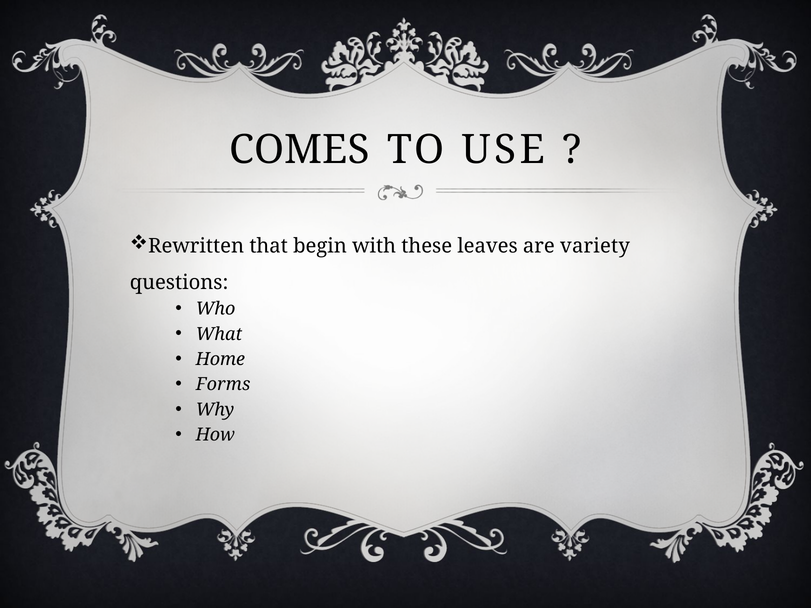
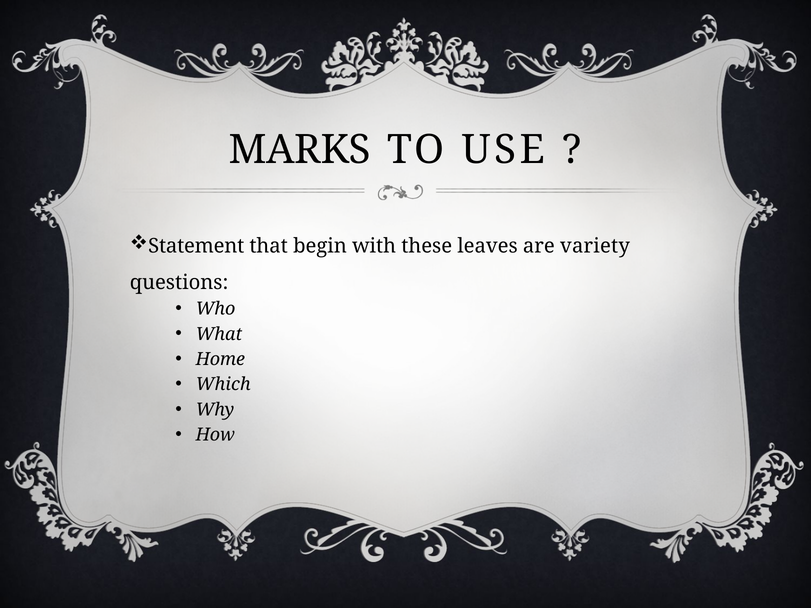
COMES: COMES -> MARKS
Rewritten: Rewritten -> Statement
Forms: Forms -> Which
